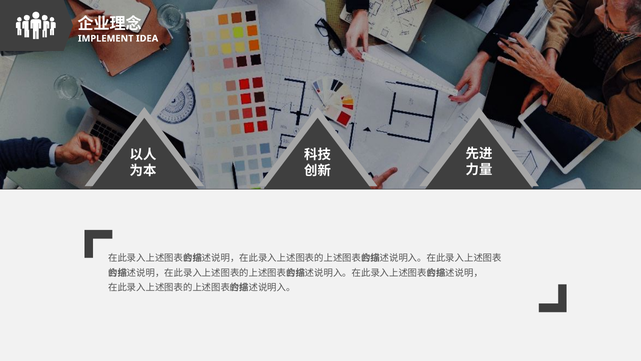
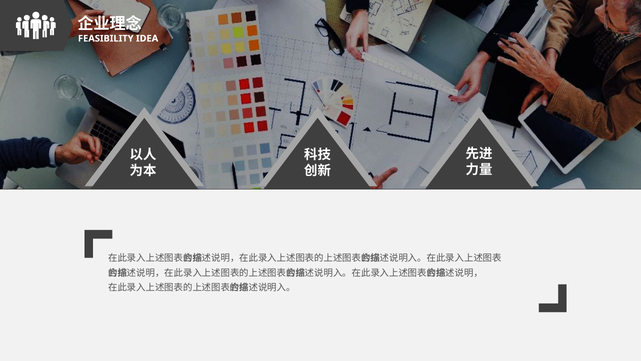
IMPLEMENT: IMPLEMENT -> FEASIBILITY
